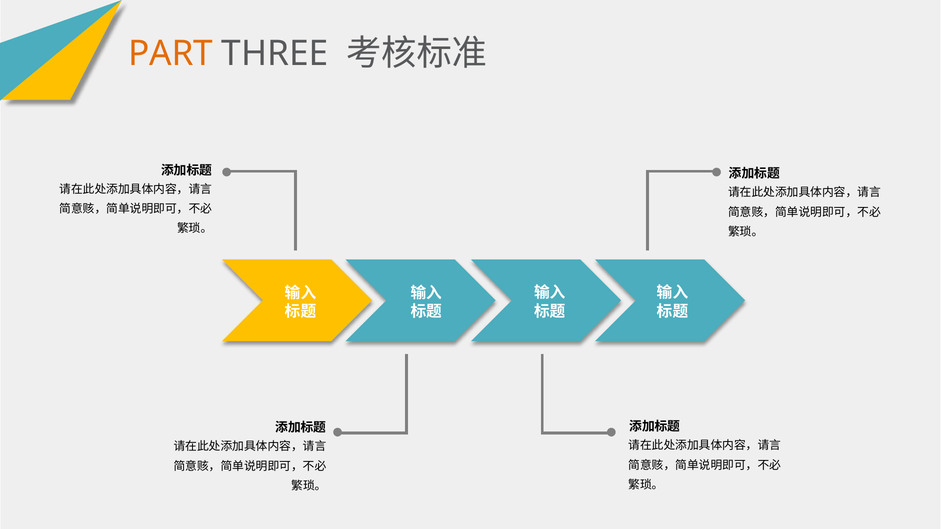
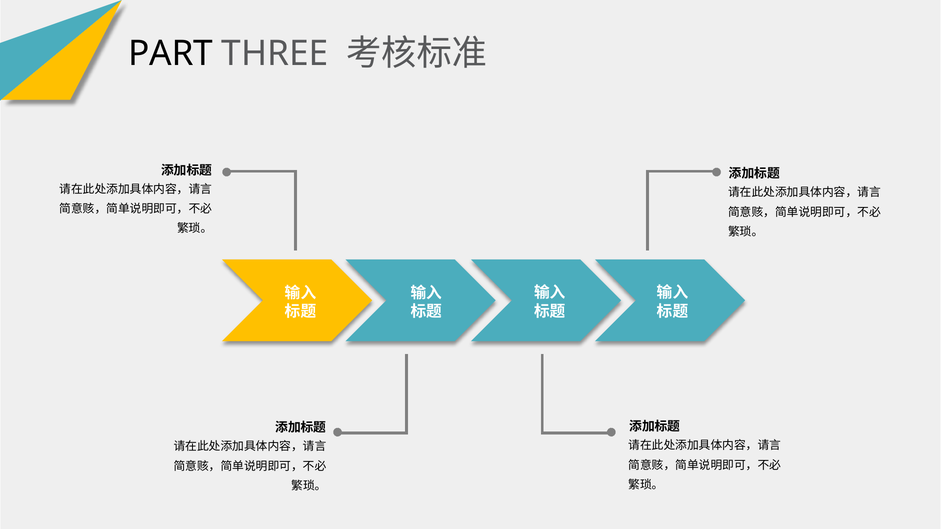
PART colour: orange -> black
